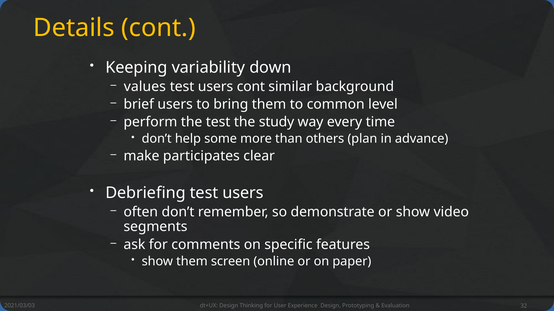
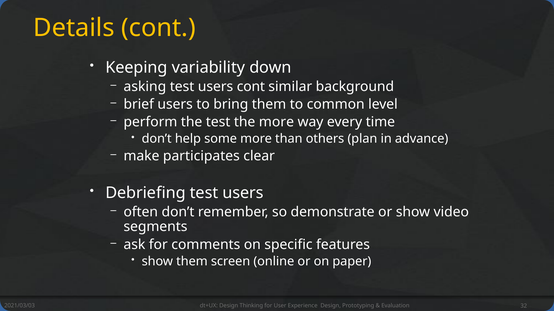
values: values -> asking
the study: study -> more
